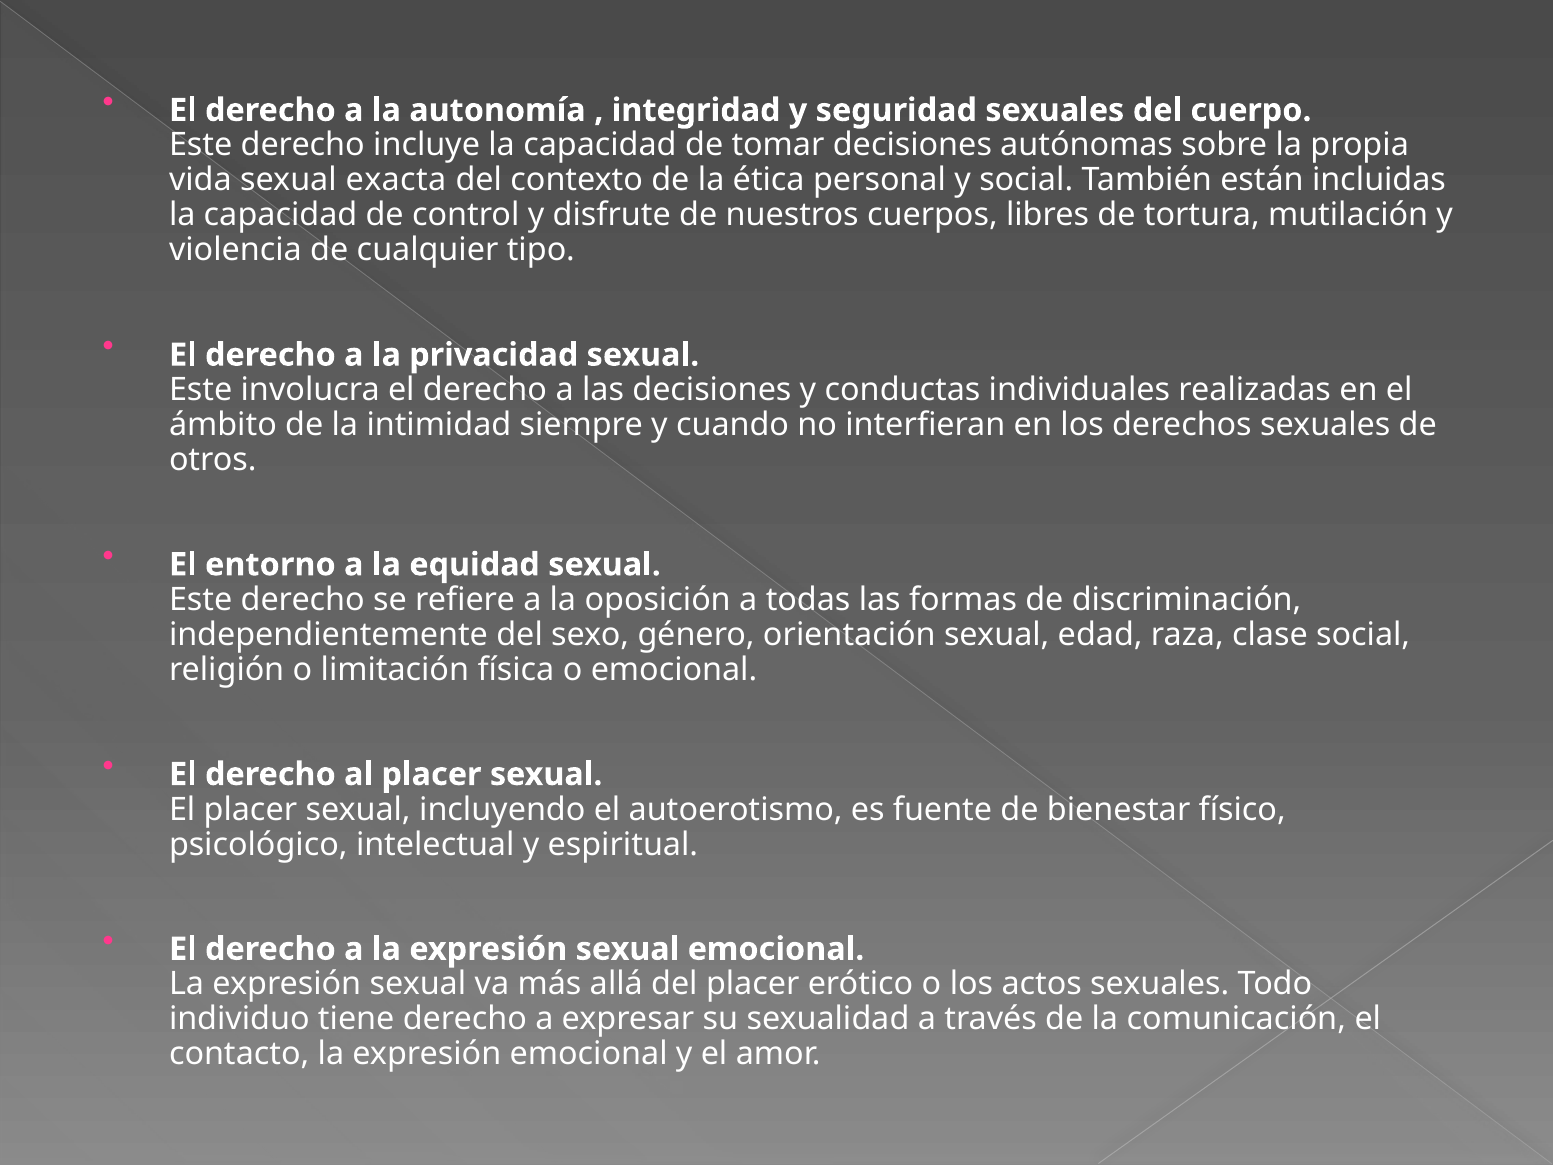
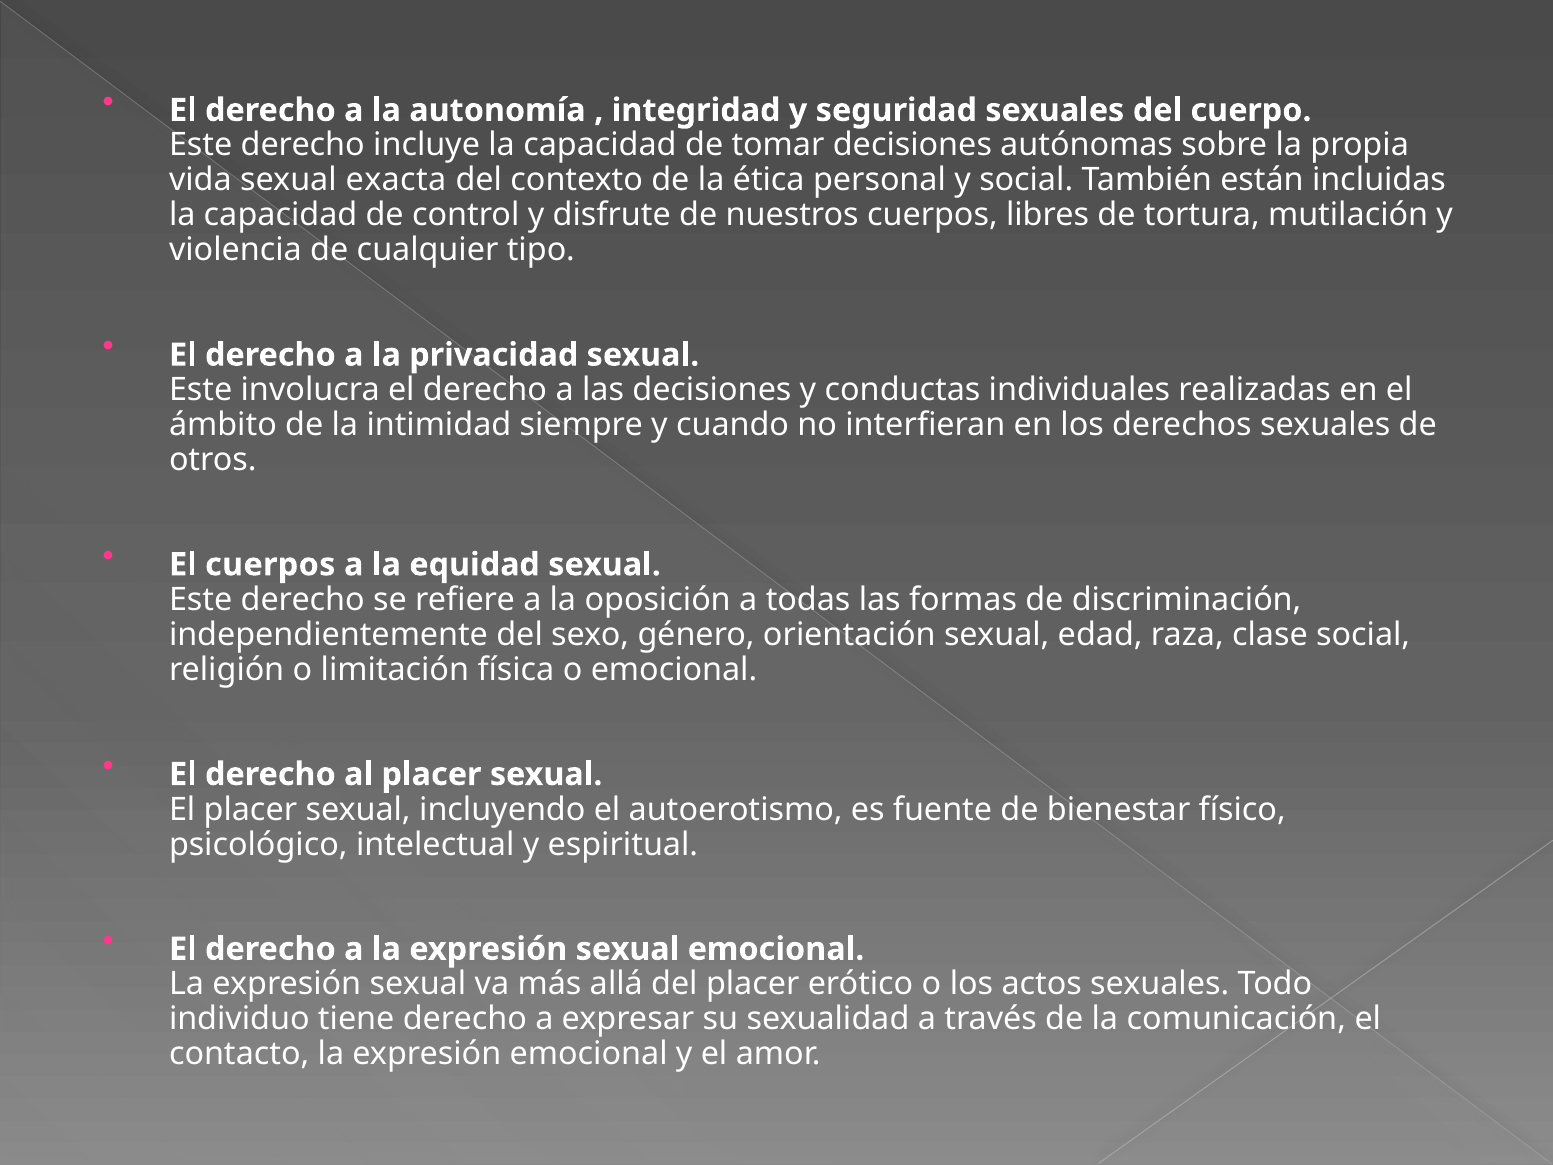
El entorno: entorno -> cuerpos
